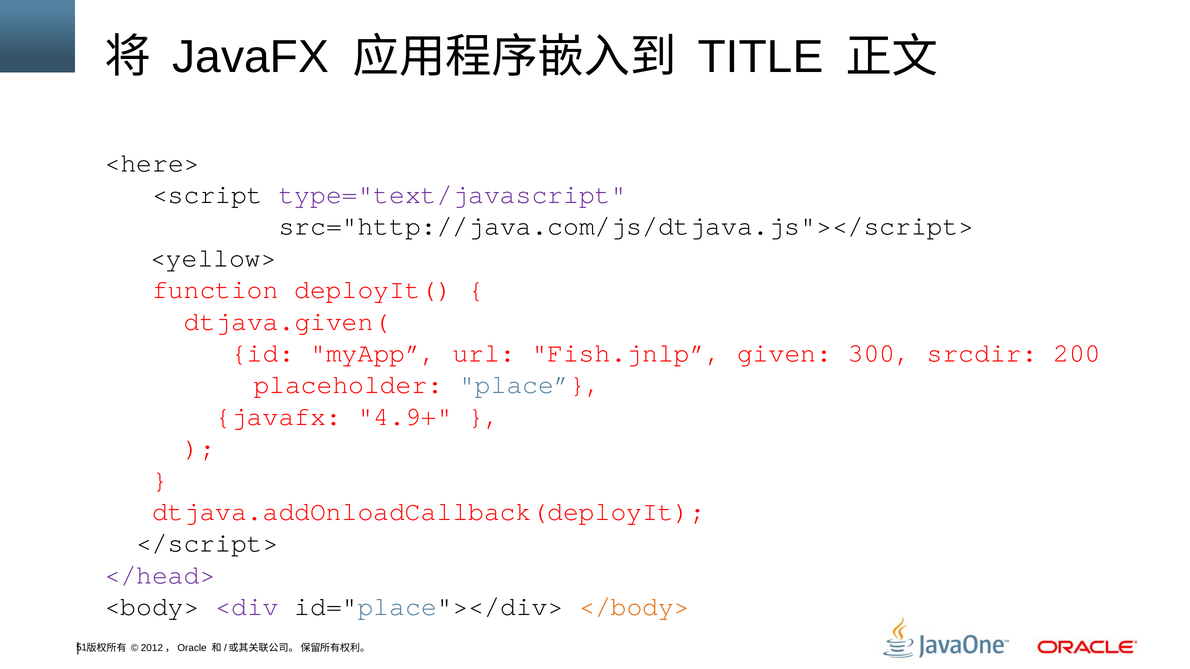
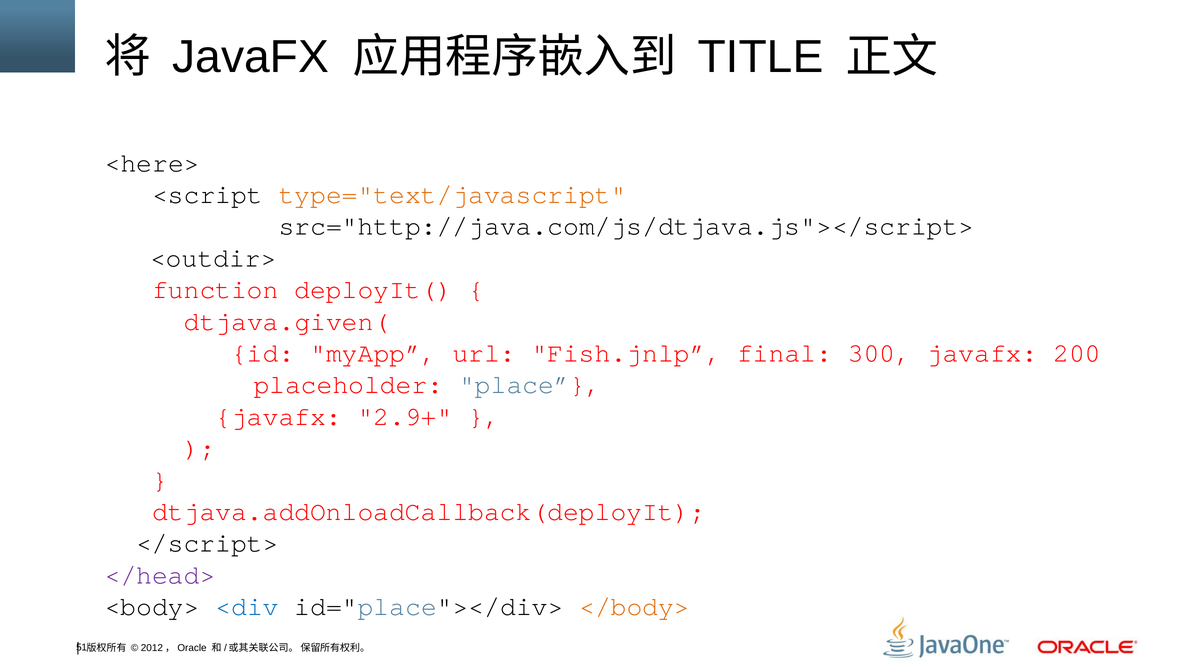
type="text/javascript colour: purple -> orange
<yellow>: <yellow> -> <outdir>
given: given -> final
300 srcdir: srcdir -> javafx
4.9+: 4.9+ -> 2.9+
<div colour: purple -> blue
